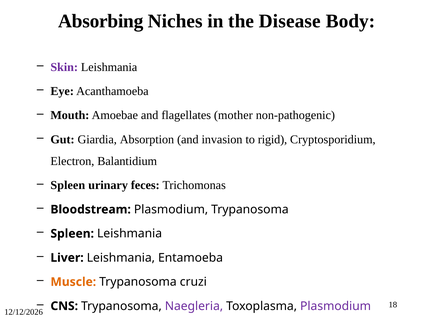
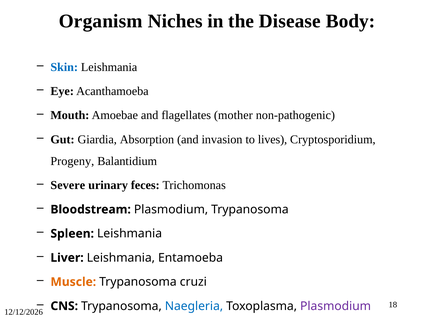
Absorbing: Absorbing -> Organism
Skin colour: purple -> blue
rigid: rigid -> lives
Electron: Electron -> Progeny
Spleen at (68, 185): Spleen -> Severe
Naegleria colour: purple -> blue
